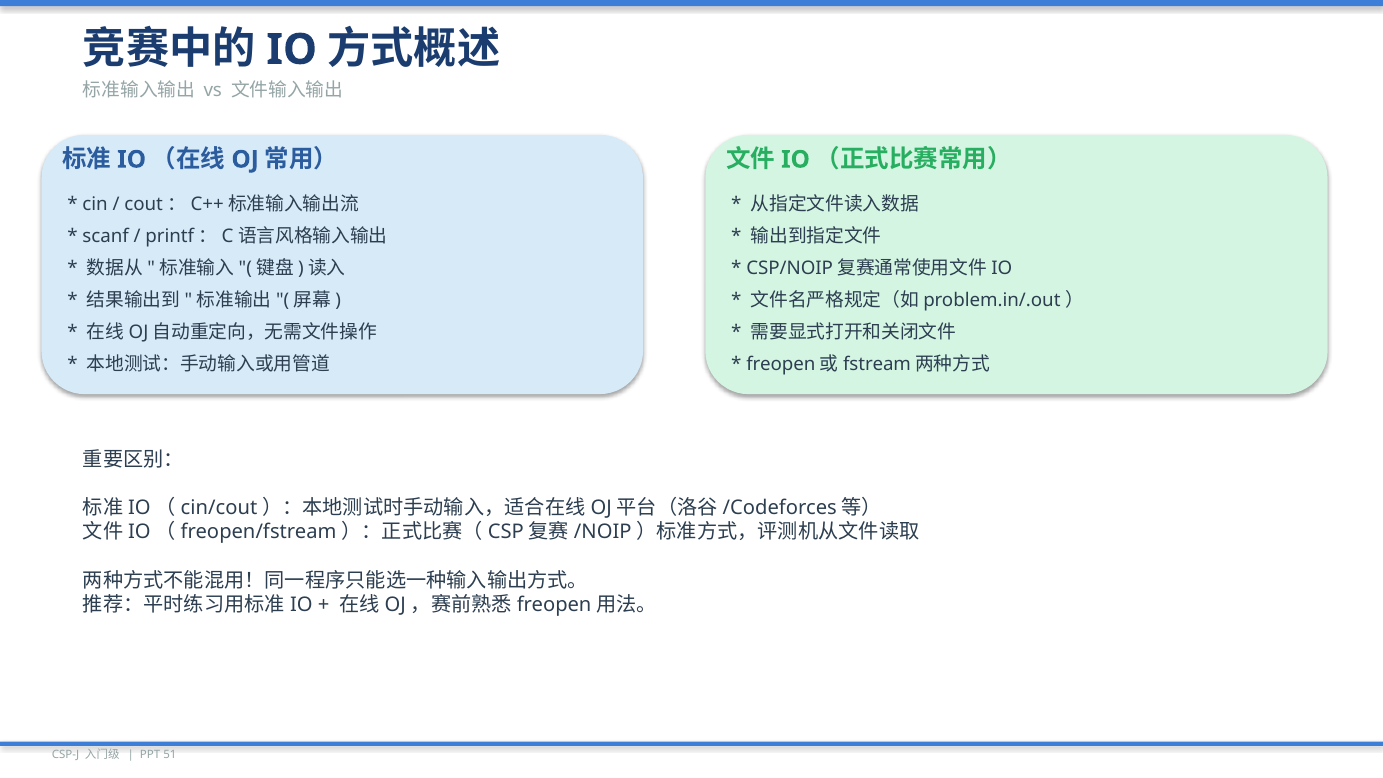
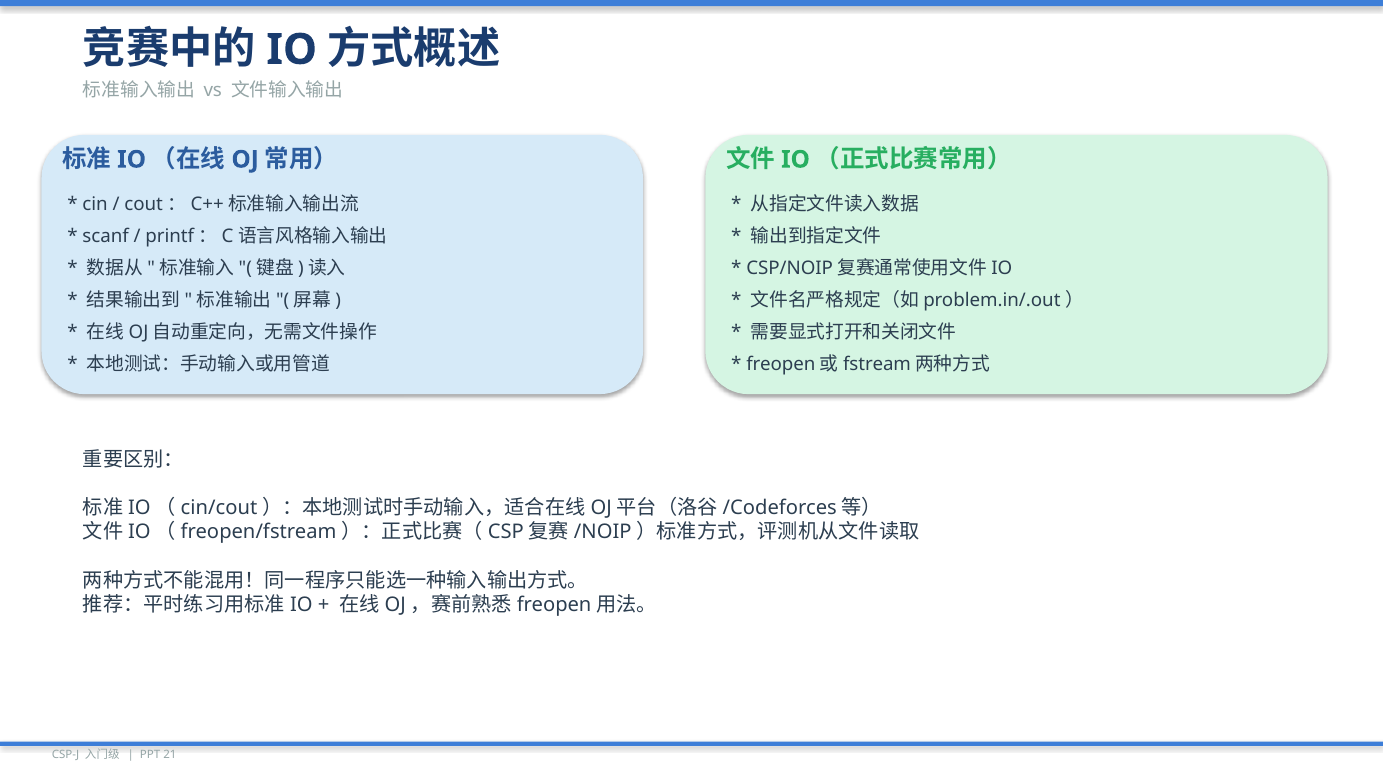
51: 51 -> 21
